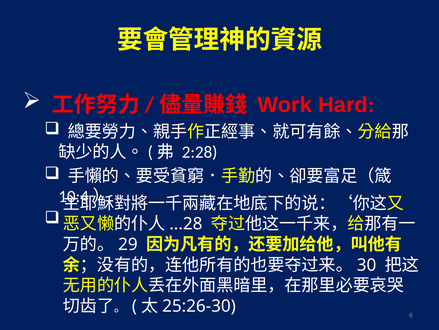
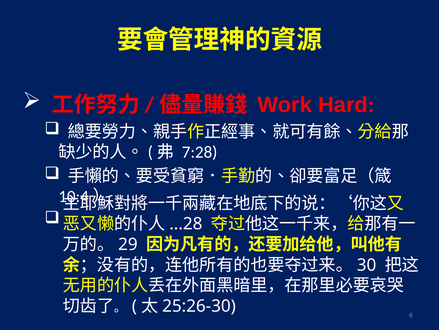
2:28: 2:28 -> 7:28
